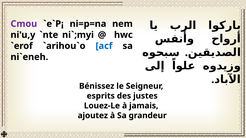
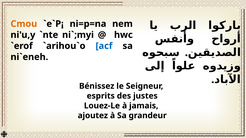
Cmou colour: purple -> orange
